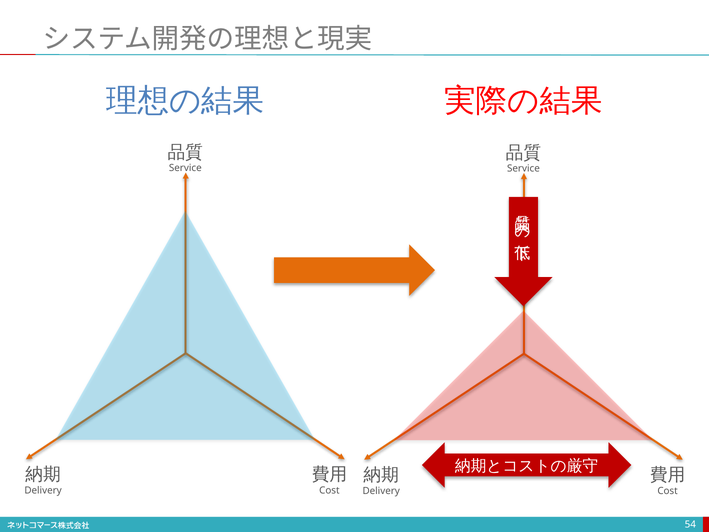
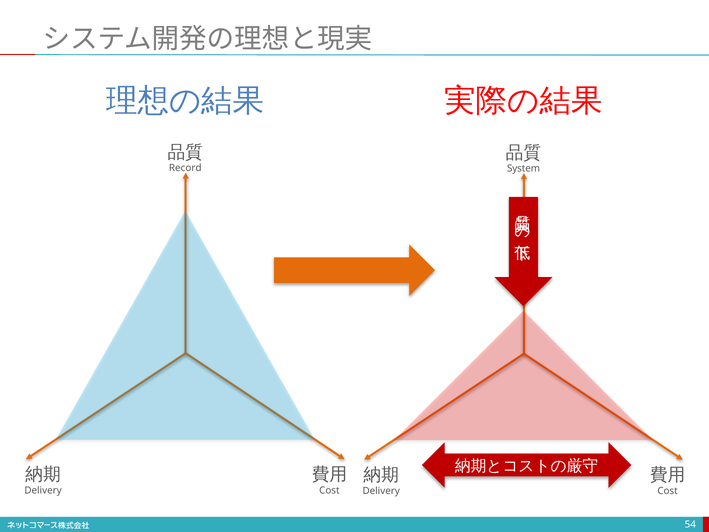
Service at (185, 168): Service -> Record
Service at (523, 169): Service -> System
